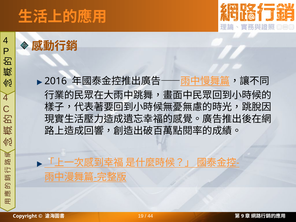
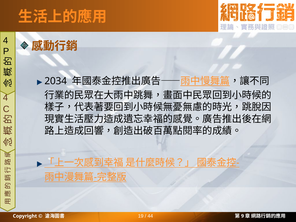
2016: 2016 -> 2034
